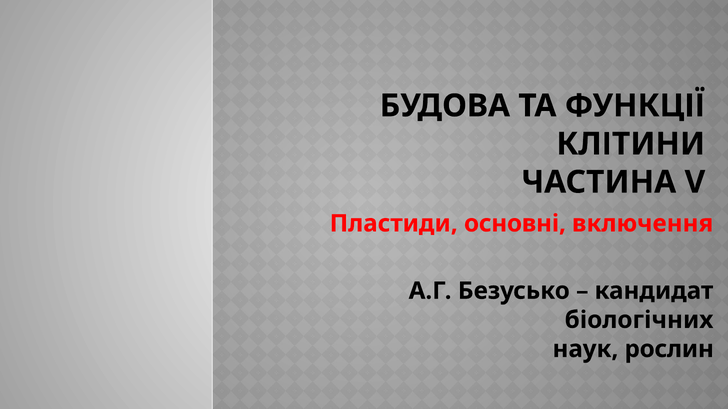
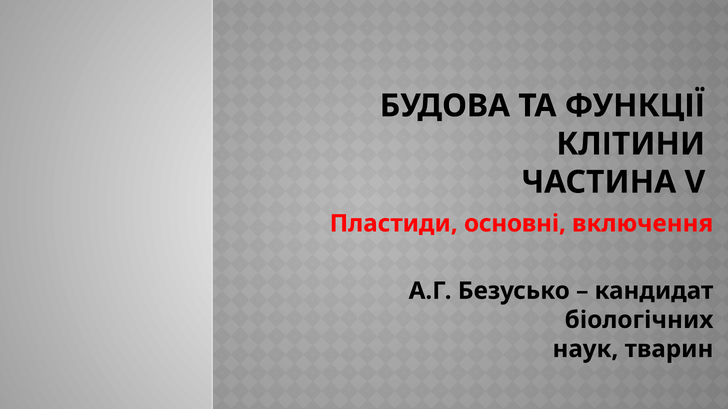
рослин: рослин -> тварин
